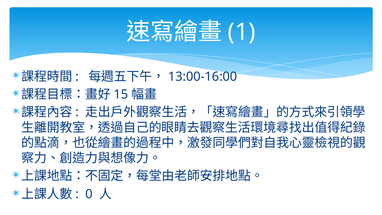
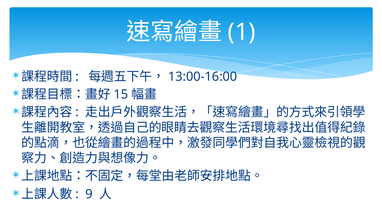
0: 0 -> 9
